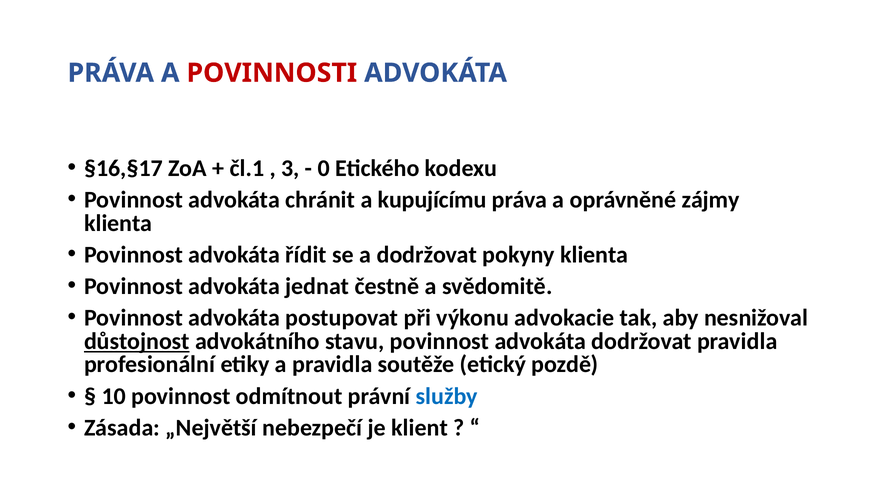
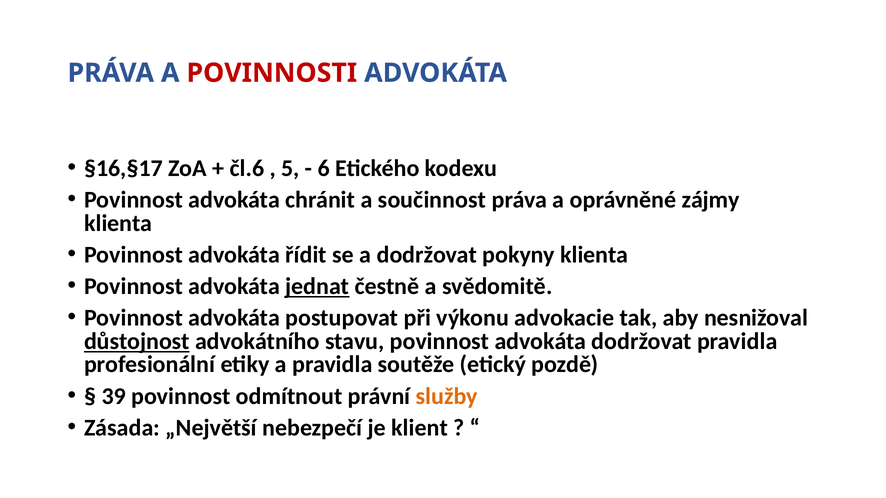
čl.1: čl.1 -> čl.6
3: 3 -> 5
0: 0 -> 6
kupujícímu: kupujícímu -> součinnost
jednat underline: none -> present
10: 10 -> 39
služby colour: blue -> orange
